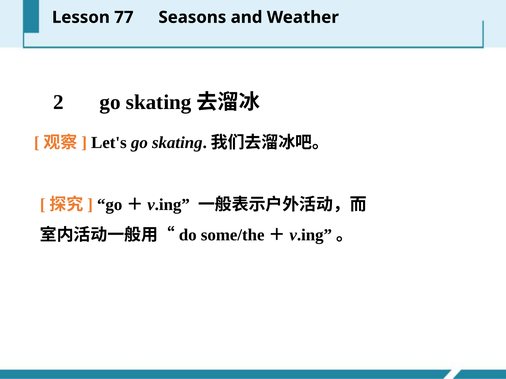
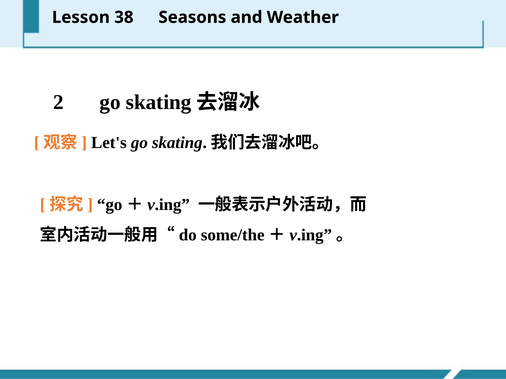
77: 77 -> 38
